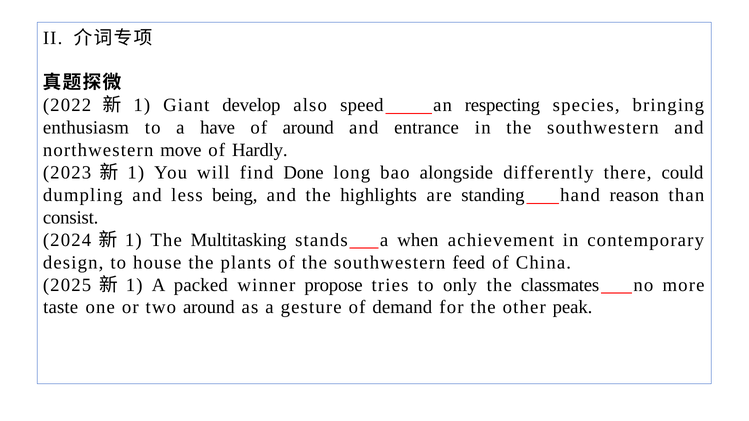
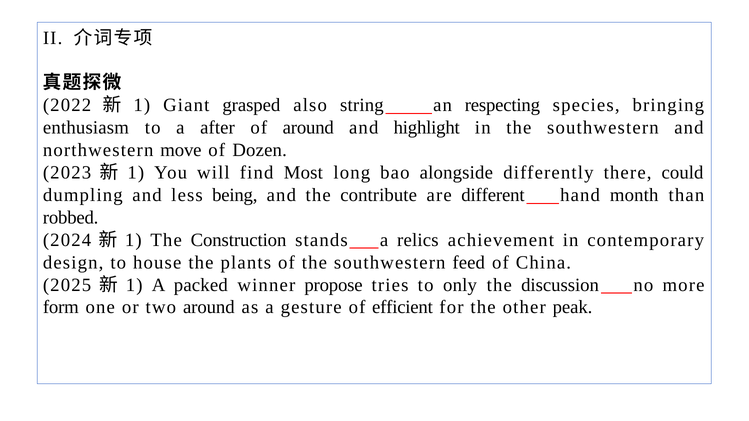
develop: develop -> grasped
speed: speed -> string
have: have -> after
entrance: entrance -> highlight
Hardly: Hardly -> Dozen
Done: Done -> Most
highlights: highlights -> contribute
standing: standing -> different
reason: reason -> month
consist: consist -> robbed
Multitasking: Multitasking -> Construction
when: when -> relics
classmates: classmates -> discussion
taste: taste -> form
demand: demand -> efficient
